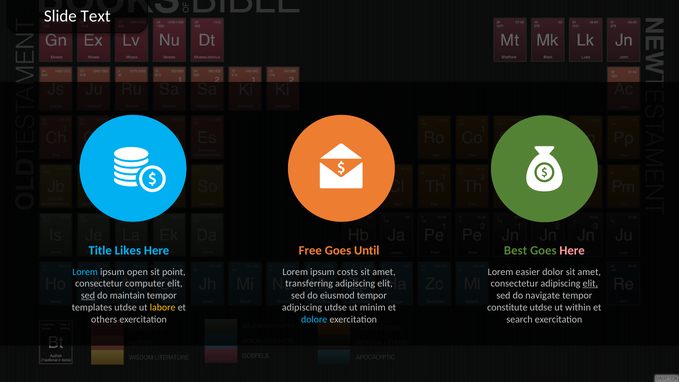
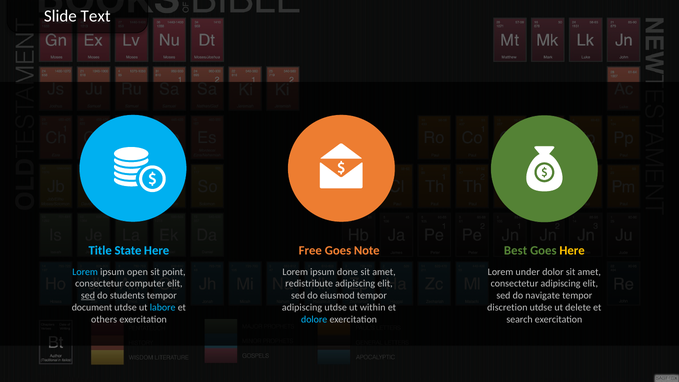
Likes: Likes -> State
Until: Until -> Note
Here at (572, 250) colour: pink -> yellow
costs: costs -> done
easier: easier -> under
transferring: transferring -> redistribute
elit at (590, 284) underline: present -> none
maintain: maintain -> students
templates: templates -> document
labore colour: yellow -> light blue
minim: minim -> within
constitute: constitute -> discretion
within: within -> delete
